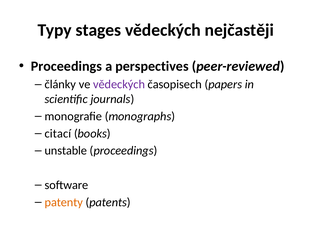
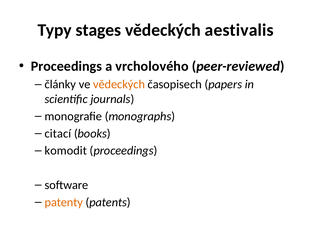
nejčastěji: nejčastěji -> aestivalis
perspectives: perspectives -> vrcholového
vědeckých at (119, 84) colour: purple -> orange
unstable: unstable -> komodit
